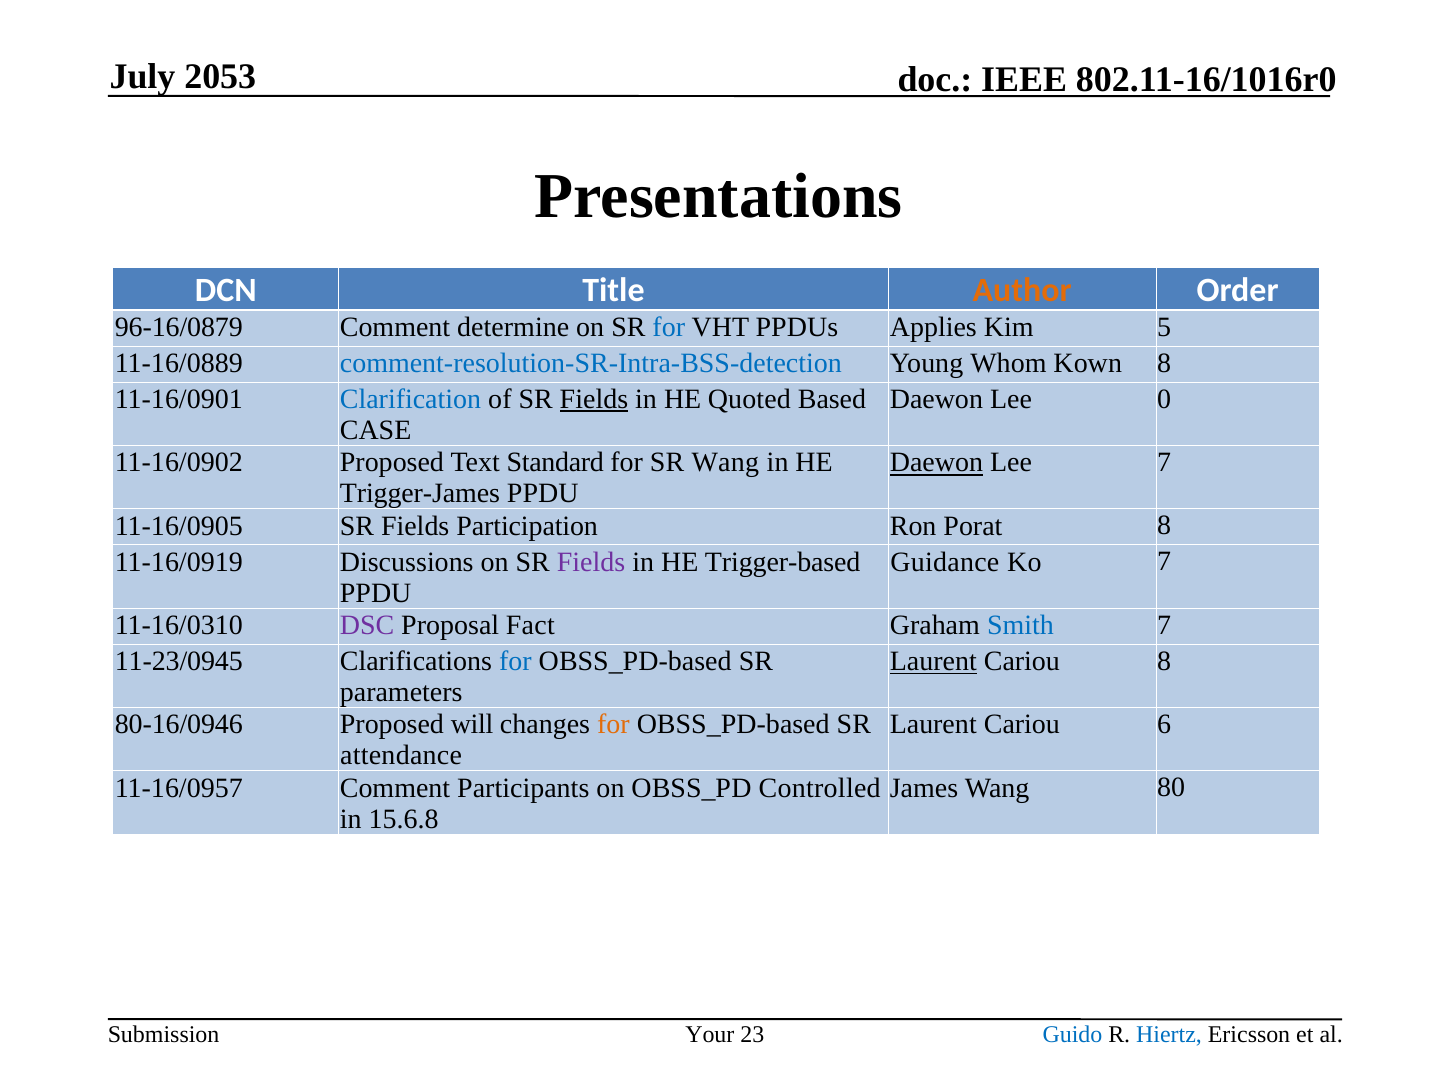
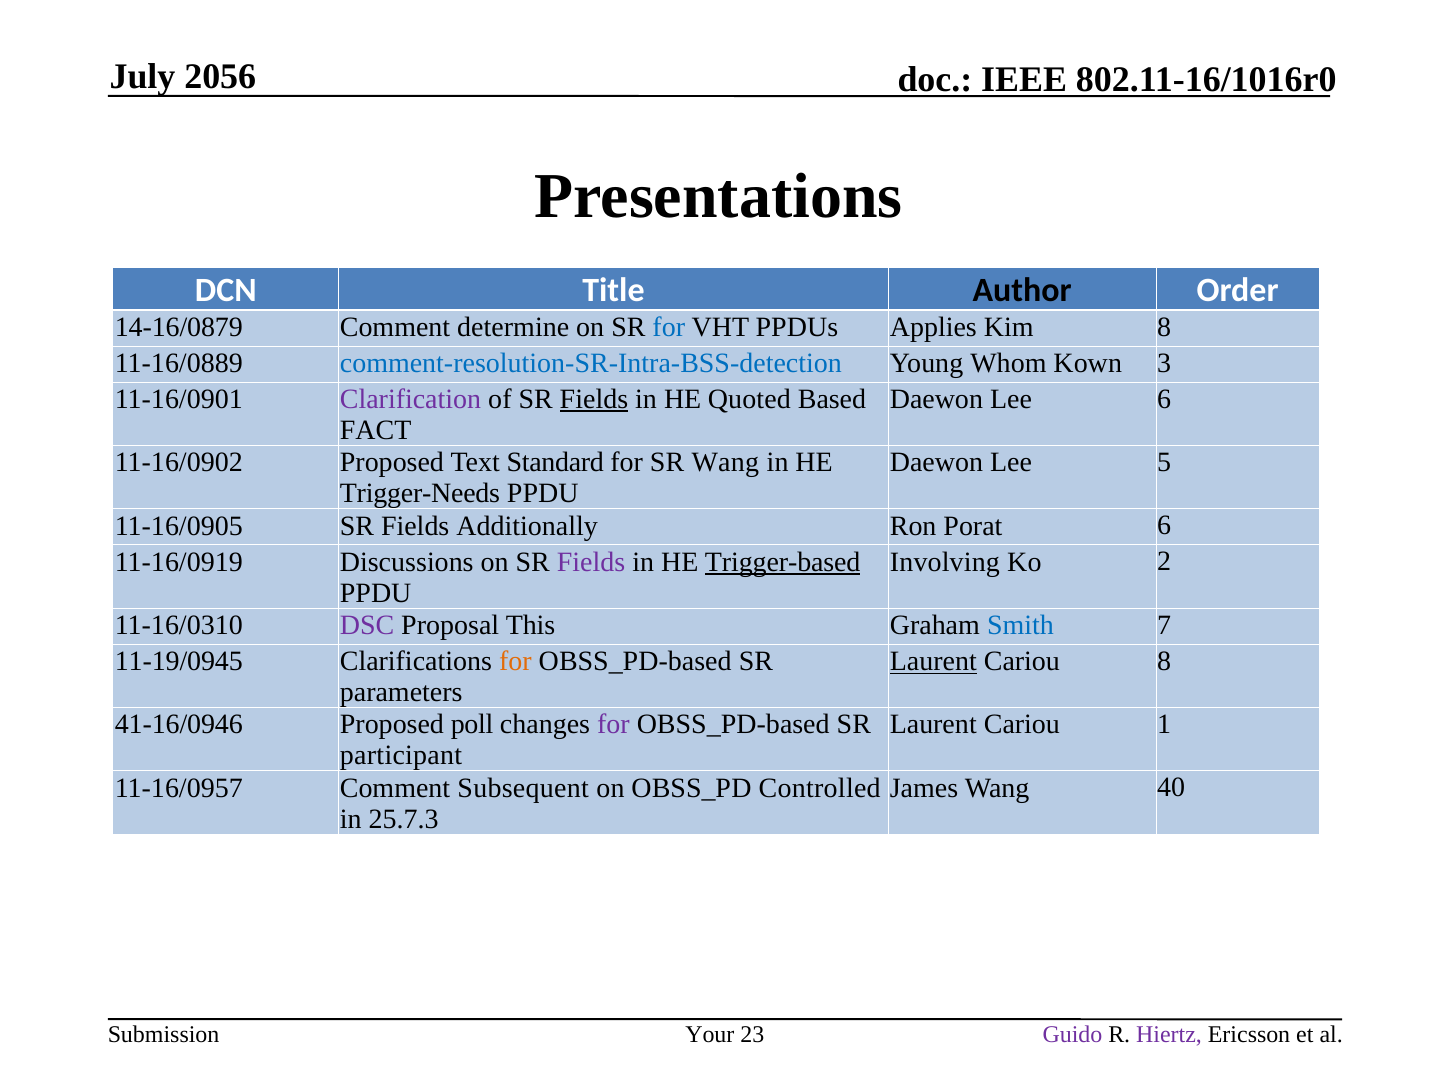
2053: 2053 -> 2056
Author colour: orange -> black
96-16/0879: 96-16/0879 -> 14-16/0879
Kim 5: 5 -> 8
Kown 8: 8 -> 3
Clarification colour: blue -> purple
Lee 0: 0 -> 6
CASE: CASE -> FACT
Daewon at (936, 462) underline: present -> none
Lee 7: 7 -> 5
Trigger-James: Trigger-James -> Trigger-Needs
Participation: Participation -> Additionally
Porat 8: 8 -> 6
Trigger-based underline: none -> present
Guidance: Guidance -> Involving
Ko 7: 7 -> 2
Fact: Fact -> This
11-23/0945: 11-23/0945 -> 11-19/0945
for at (515, 661) colour: blue -> orange
80-16/0946: 80-16/0946 -> 41-16/0946
will: will -> poll
for at (613, 724) colour: orange -> purple
6: 6 -> 1
attendance: attendance -> participant
Participants: Participants -> Subsequent
80: 80 -> 40
15.6.8: 15.6.8 -> 25.7.3
Guido colour: blue -> purple
Hiertz colour: blue -> purple
